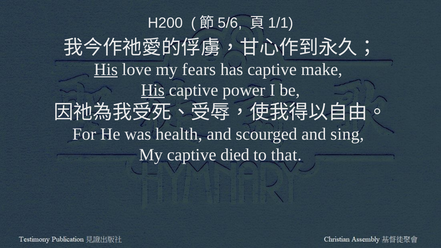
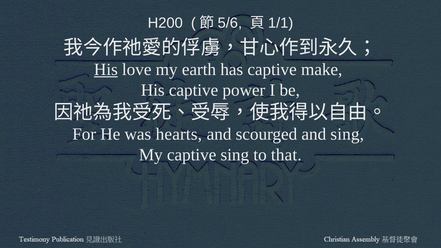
fears: fears -> earth
His at (153, 90) underline: present -> none
health: health -> hearts
captive died: died -> sing
